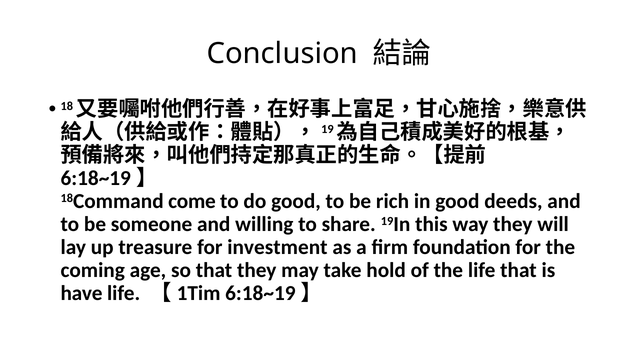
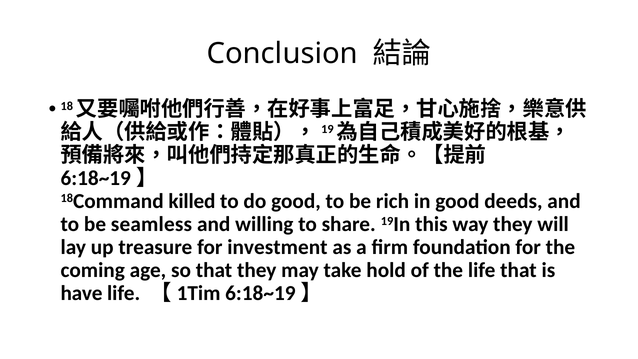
come: come -> killed
someone: someone -> seamless
